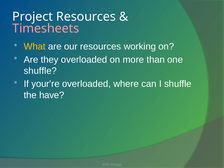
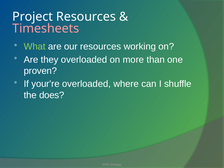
What colour: yellow -> light green
shuffle at (40, 71): shuffle -> proven
have: have -> does
